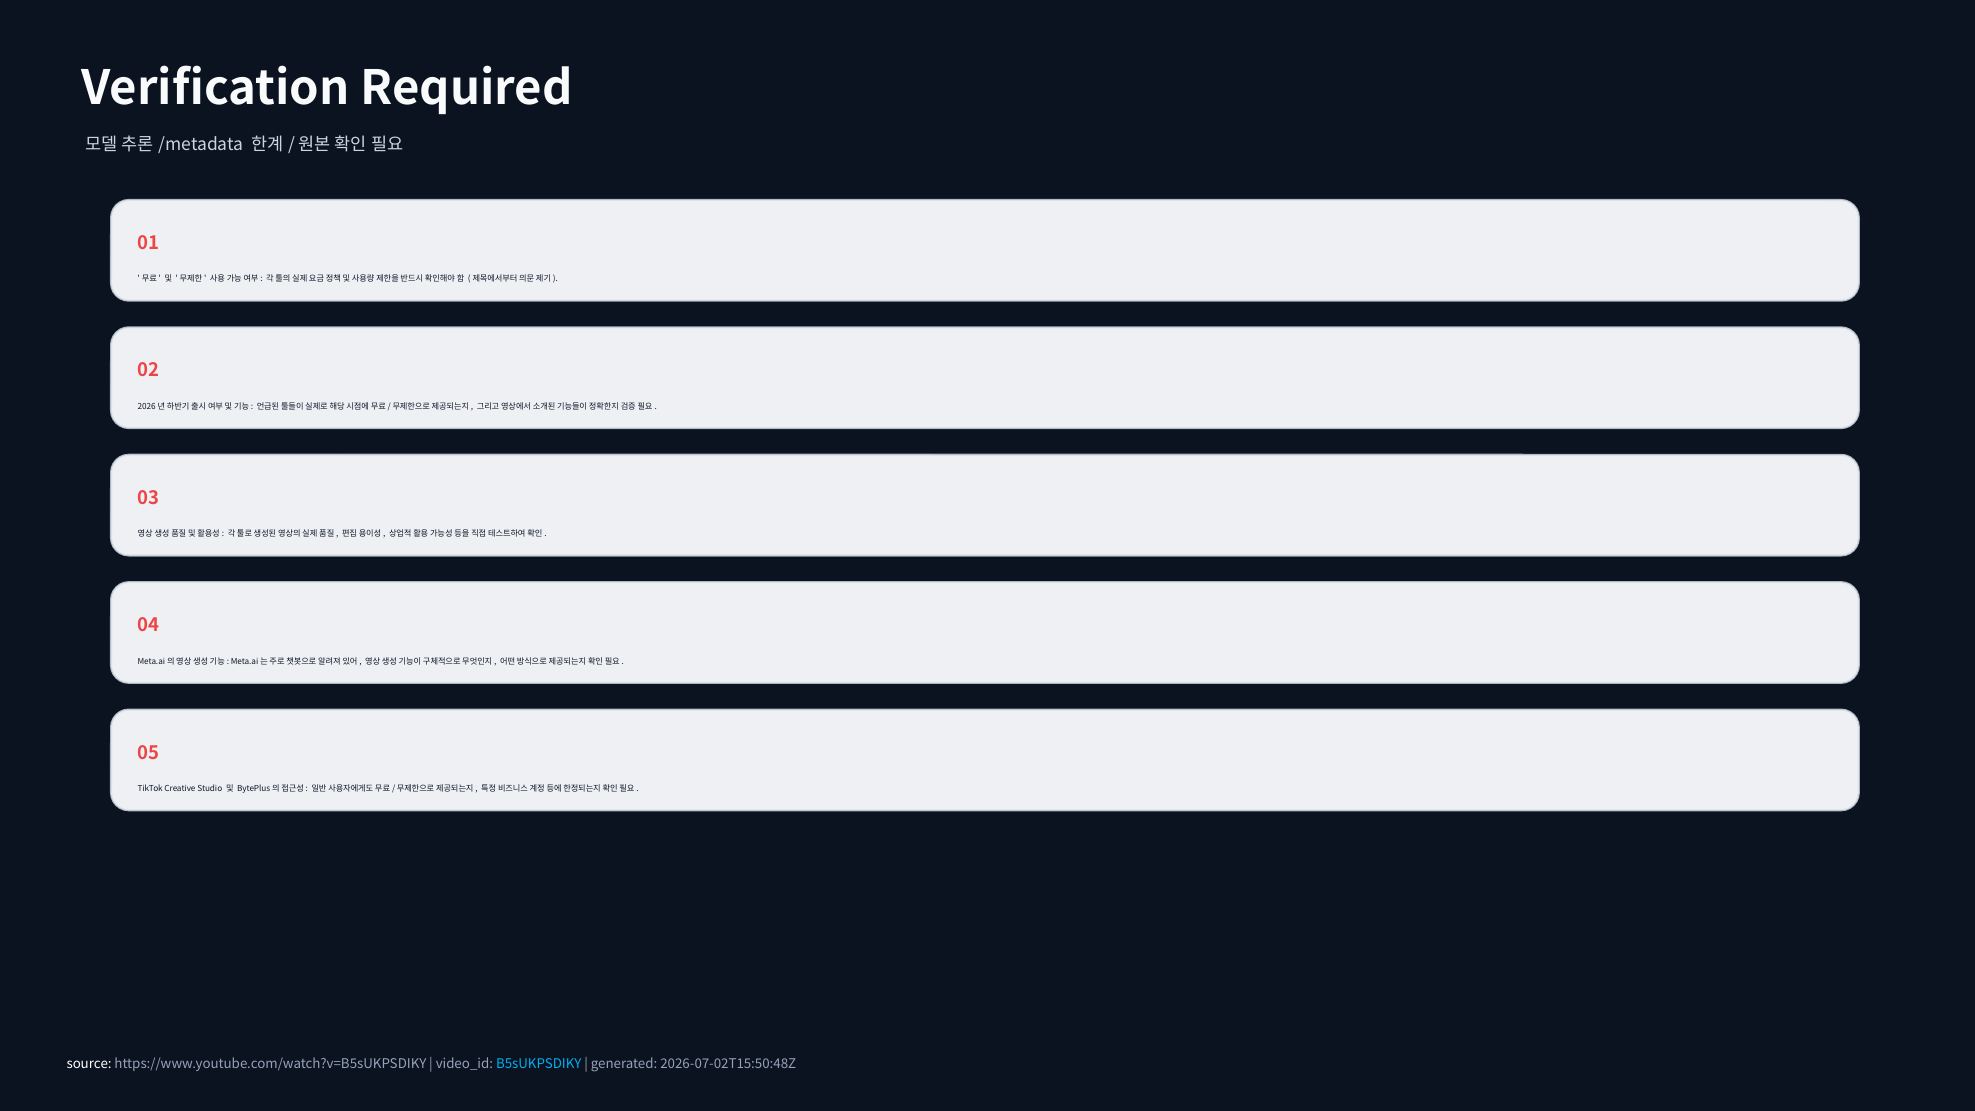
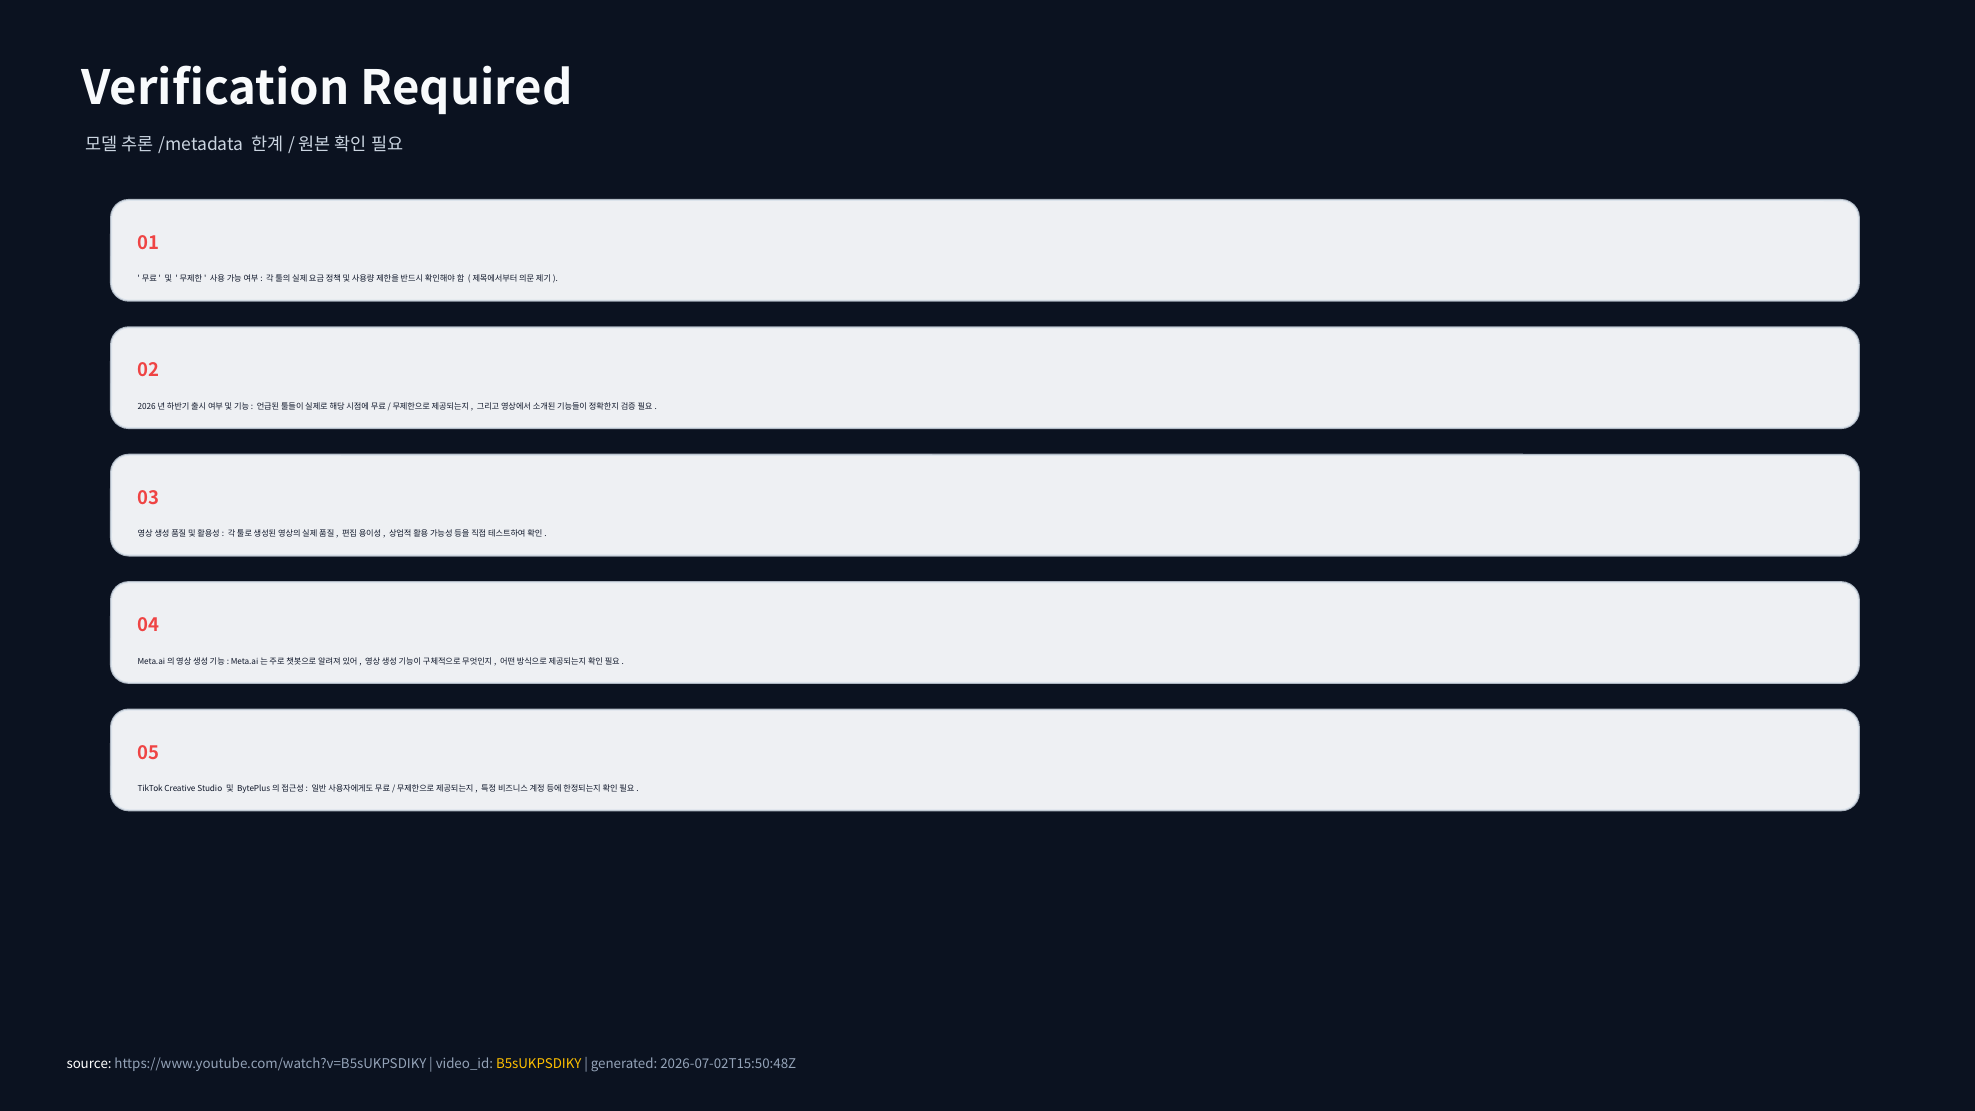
B5sUKPSDIKY colour: light blue -> yellow
